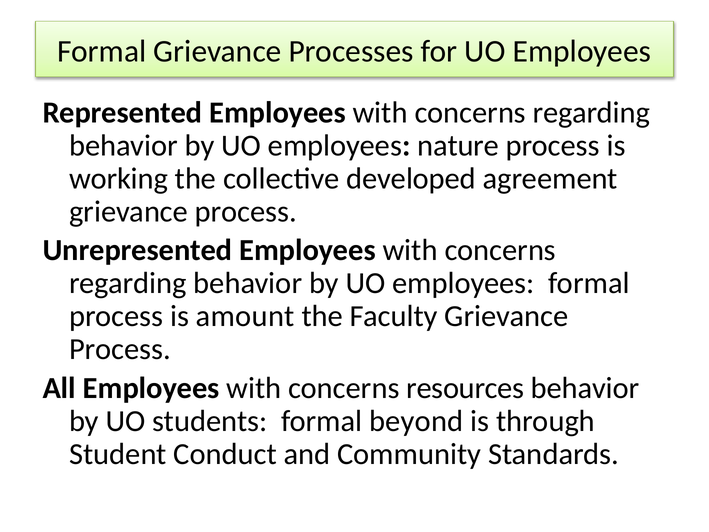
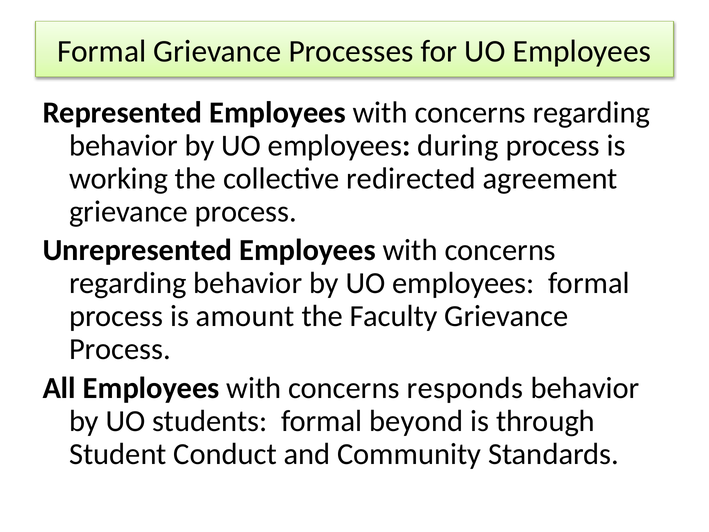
nature: nature -> during
developed: developed -> redirected
resources: resources -> responds
